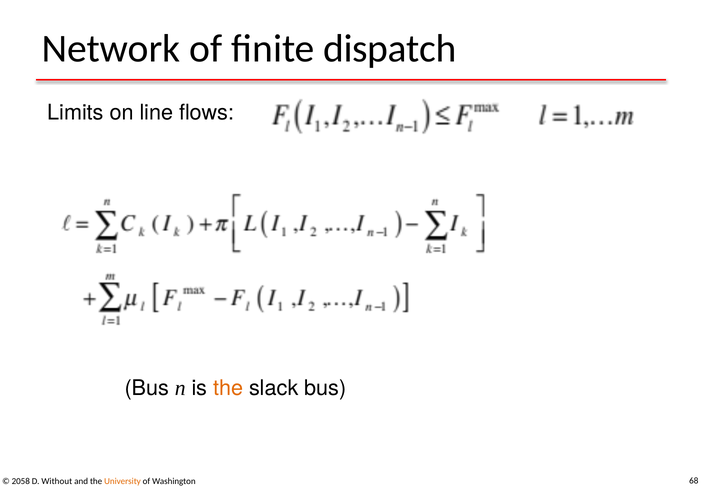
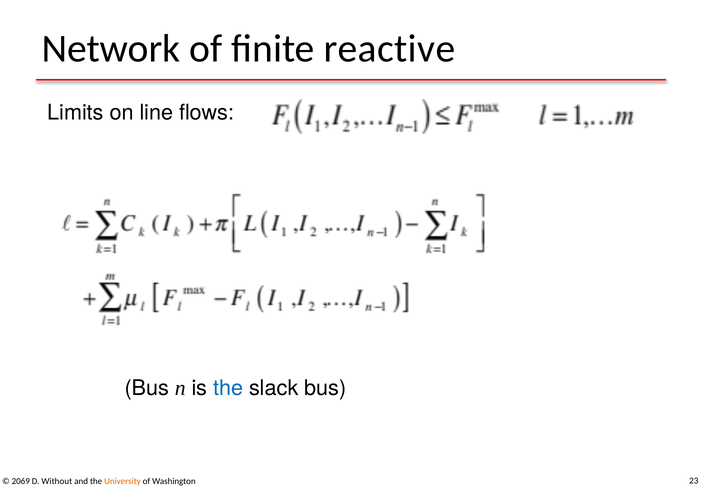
dispatch: dispatch -> reactive
the at (228, 388) colour: orange -> blue
2058: 2058 -> 2069
68: 68 -> 23
